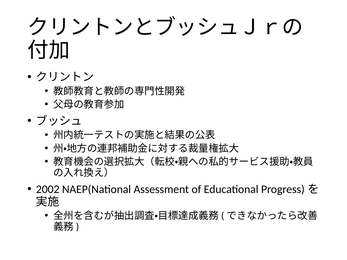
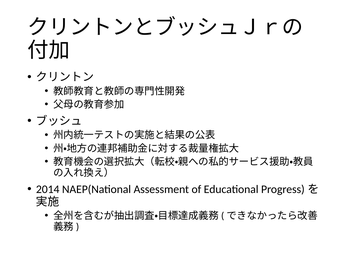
2002: 2002 -> 2014
